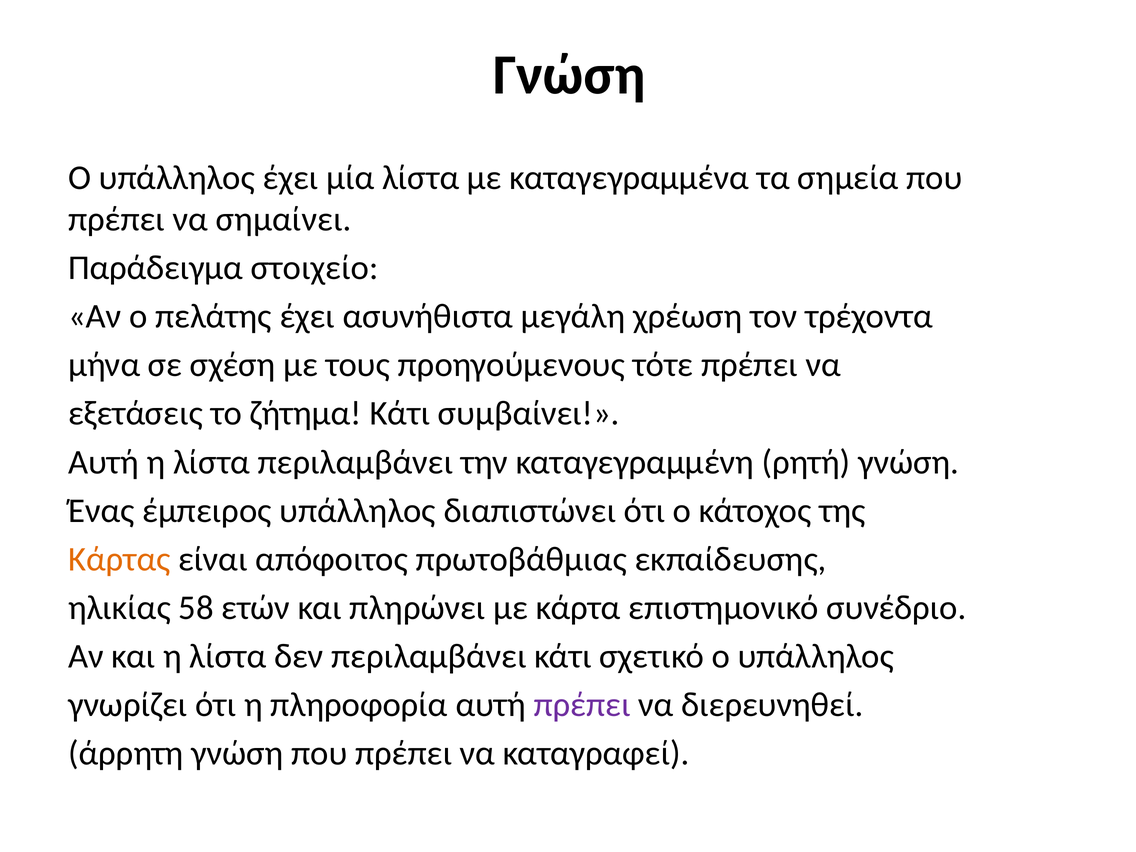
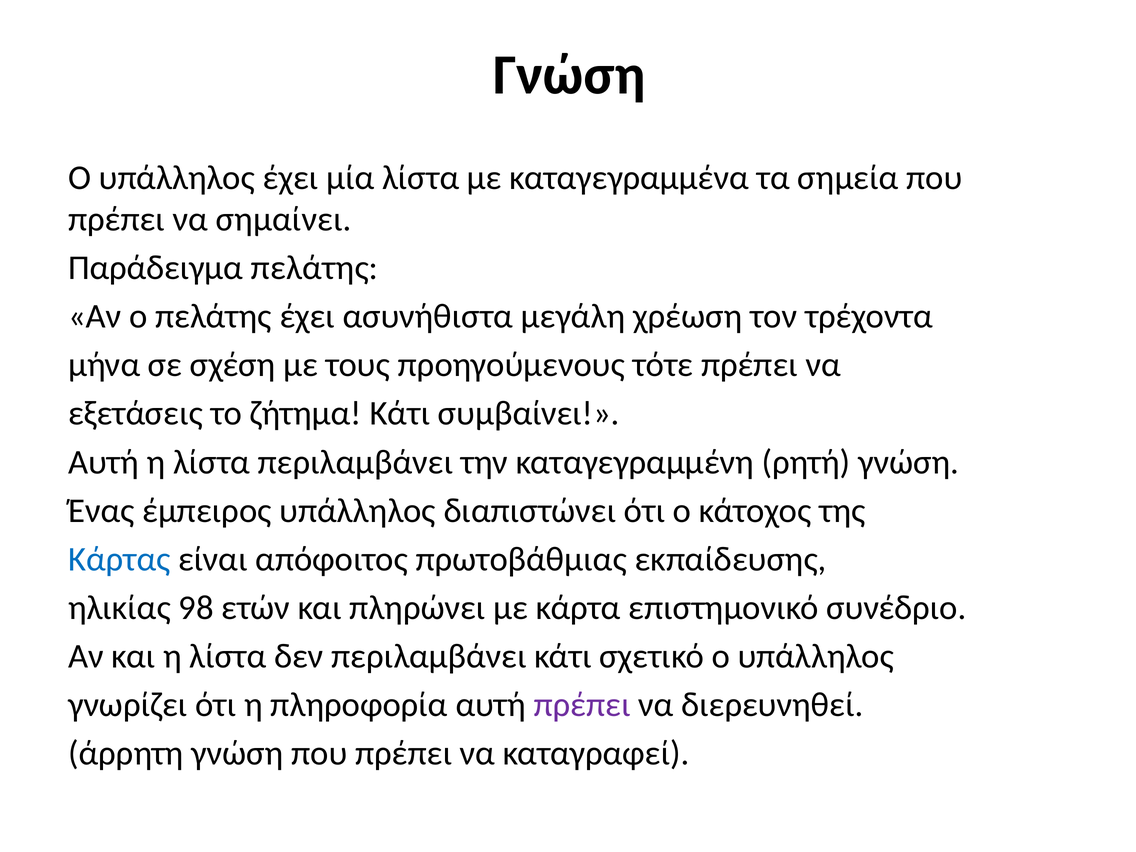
Παράδειγμα στοιχείο: στοιχείο -> πελάτης
Κάρτας colour: orange -> blue
58: 58 -> 98
